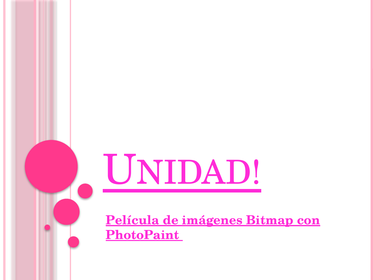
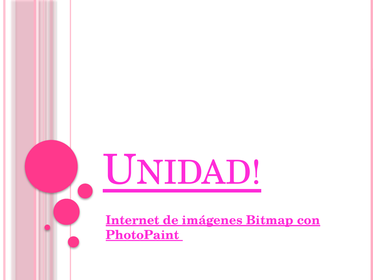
Película: Película -> Internet
